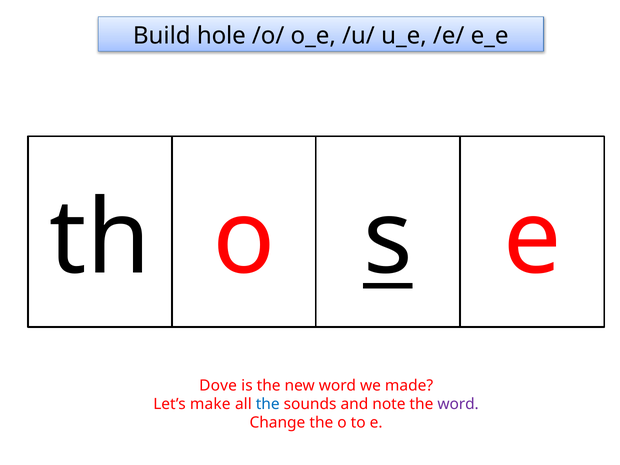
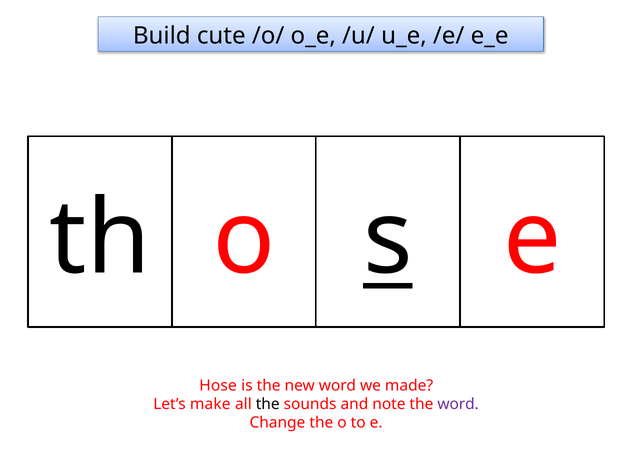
hole: hole -> cute
Dove: Dove -> Hose
the at (268, 404) colour: blue -> black
